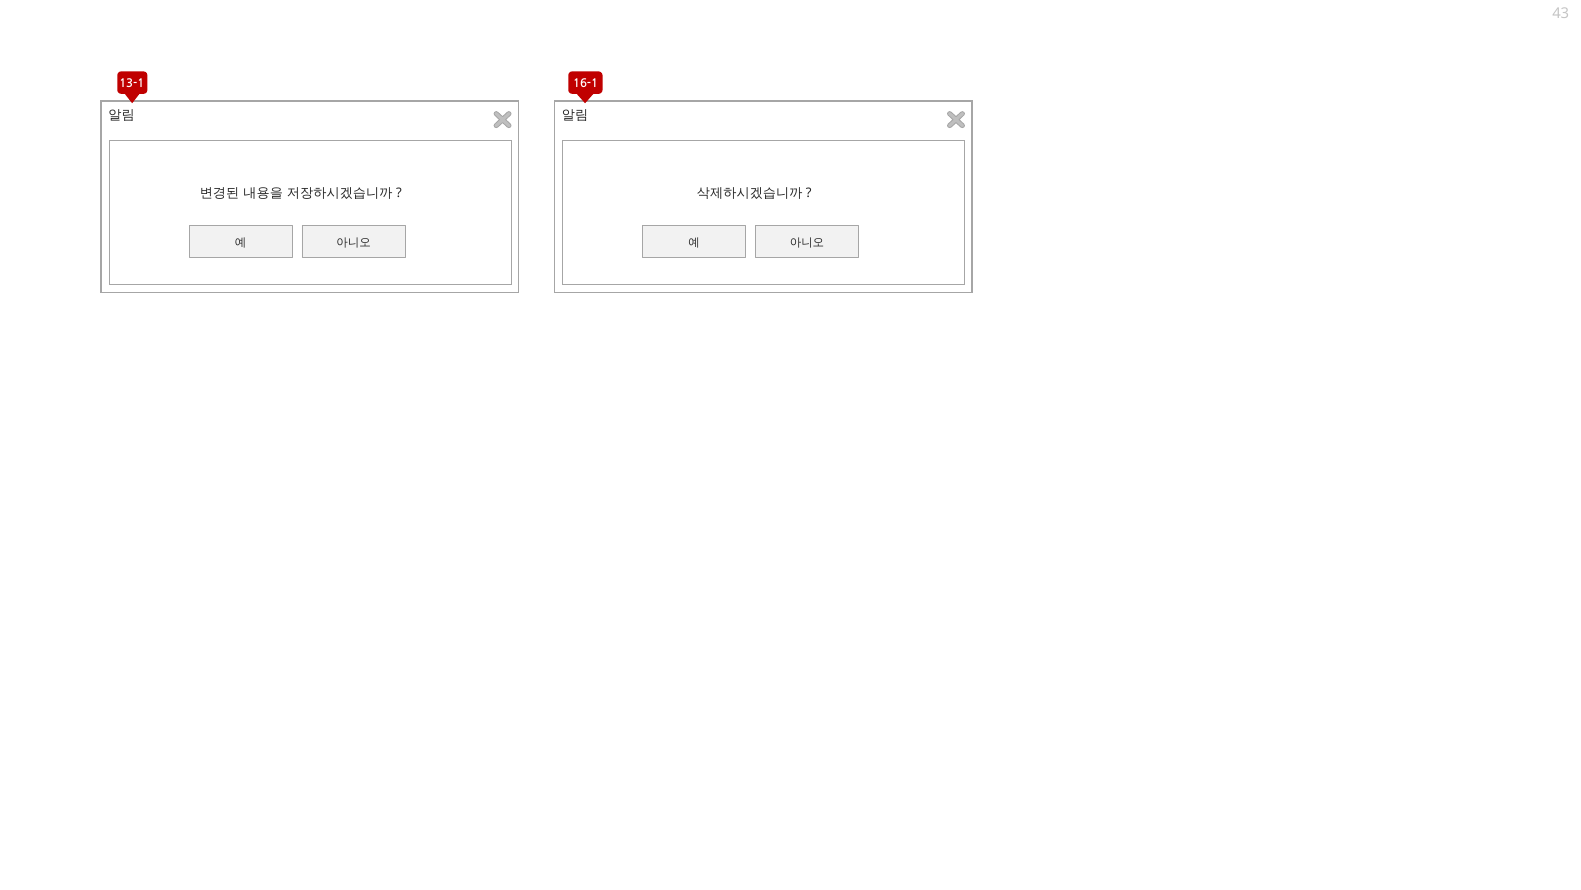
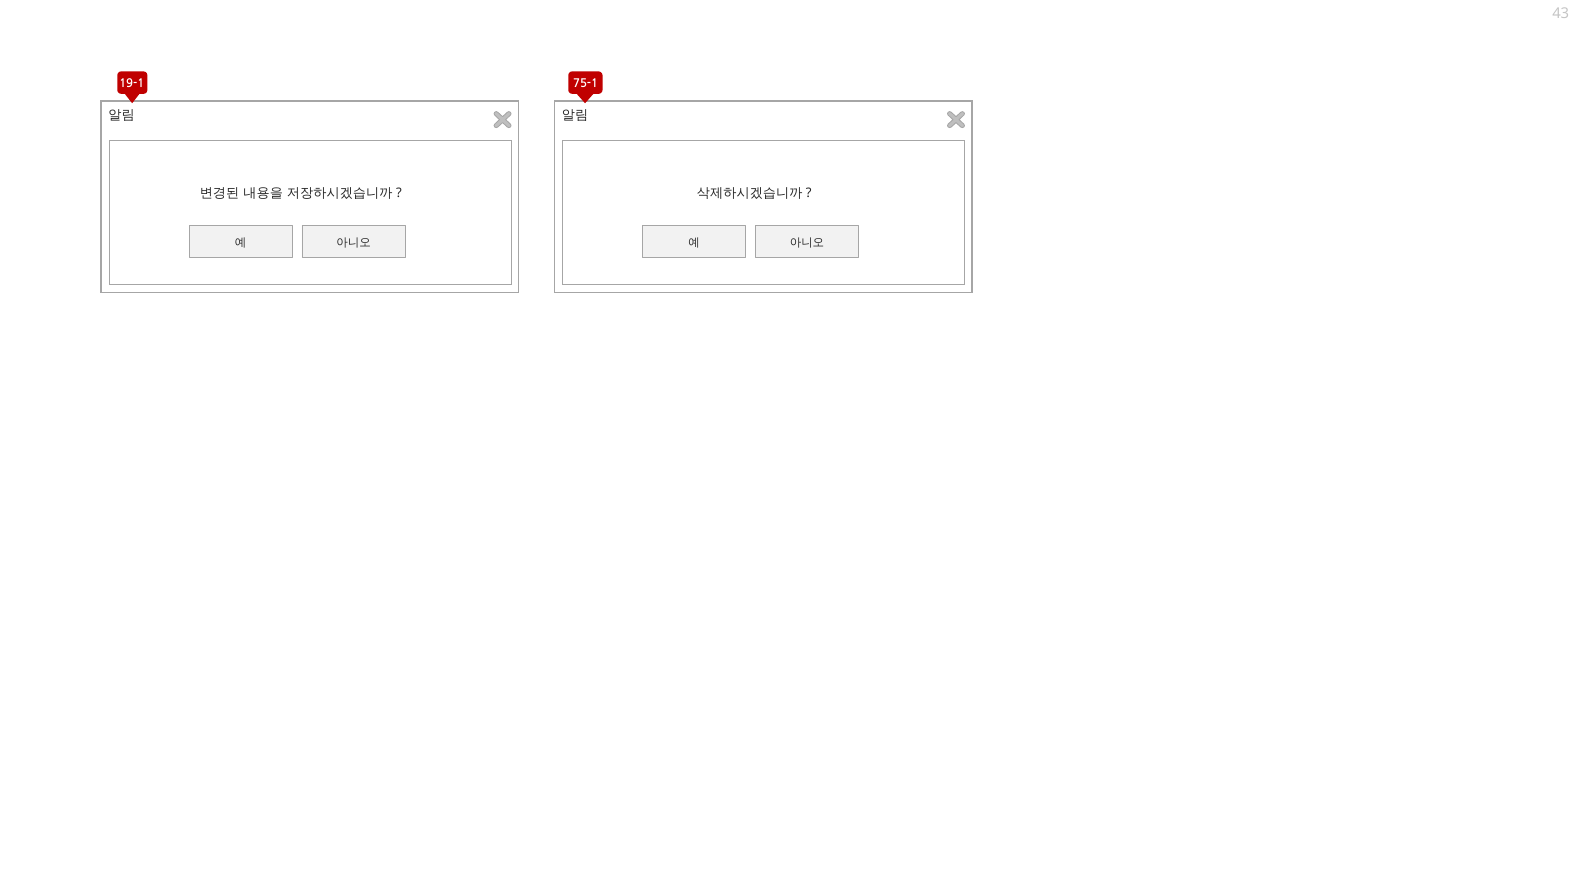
13-1: 13-1 -> 19-1
16-1: 16-1 -> 75-1
